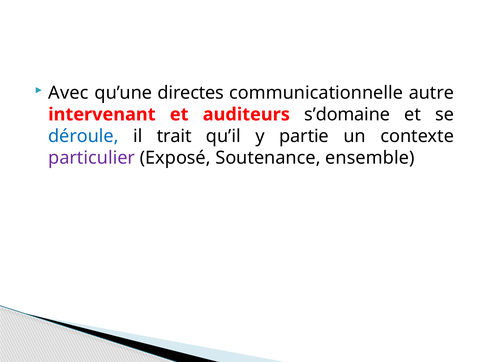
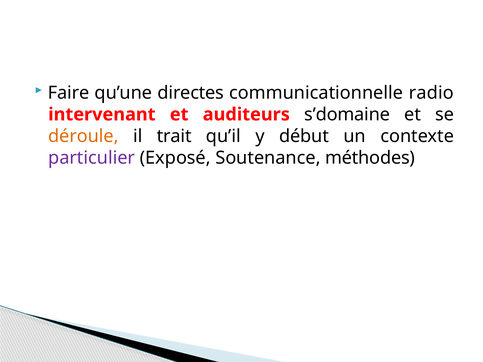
Avec: Avec -> Faire
autre: autre -> radio
déroule colour: blue -> orange
partie: partie -> début
ensemble: ensemble -> méthodes
